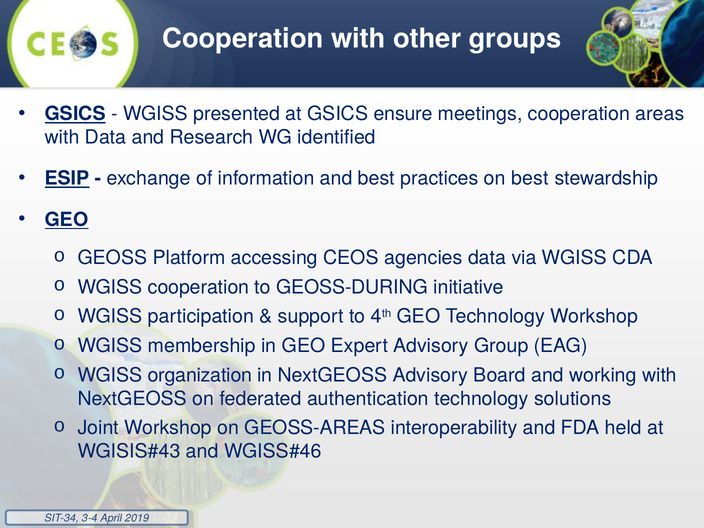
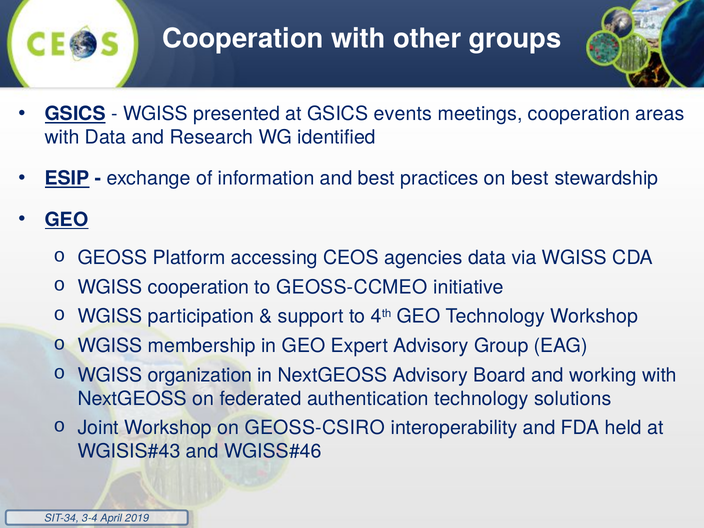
ensure: ensure -> events
GEOSS-DURING: GEOSS-DURING -> GEOSS-CCMEO
GEOSS-AREAS: GEOSS-AREAS -> GEOSS-CSIRO
